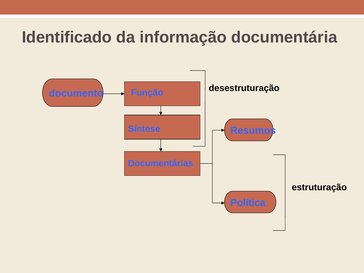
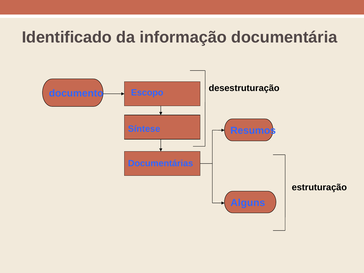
Função: Função -> Escopo
Política: Política -> Alguns
